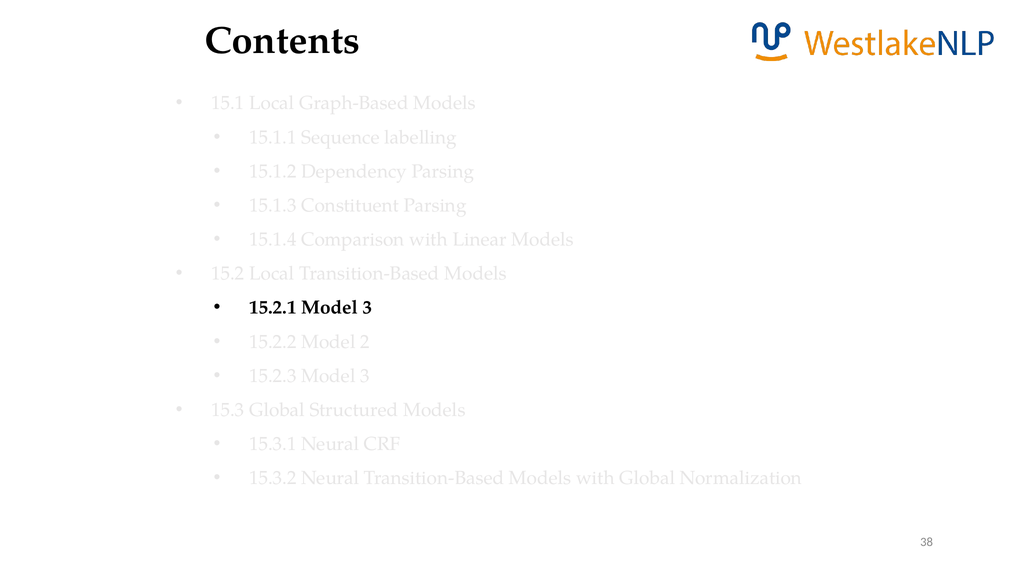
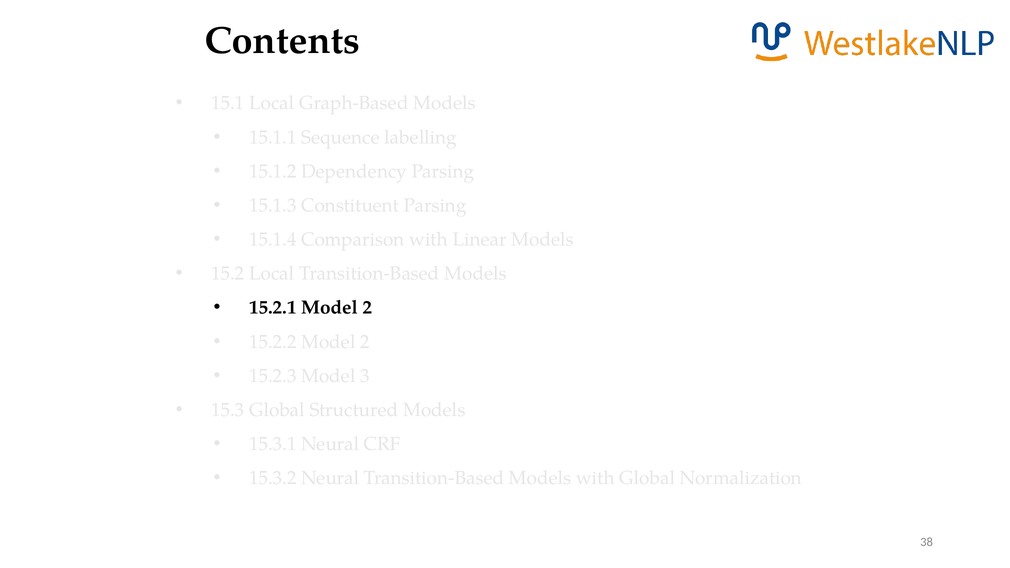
15.2.1 Model 3: 3 -> 2
